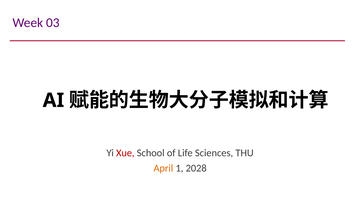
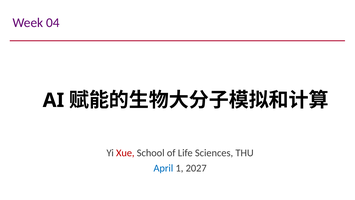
03: 03 -> 04
April colour: orange -> blue
2028: 2028 -> 2027
